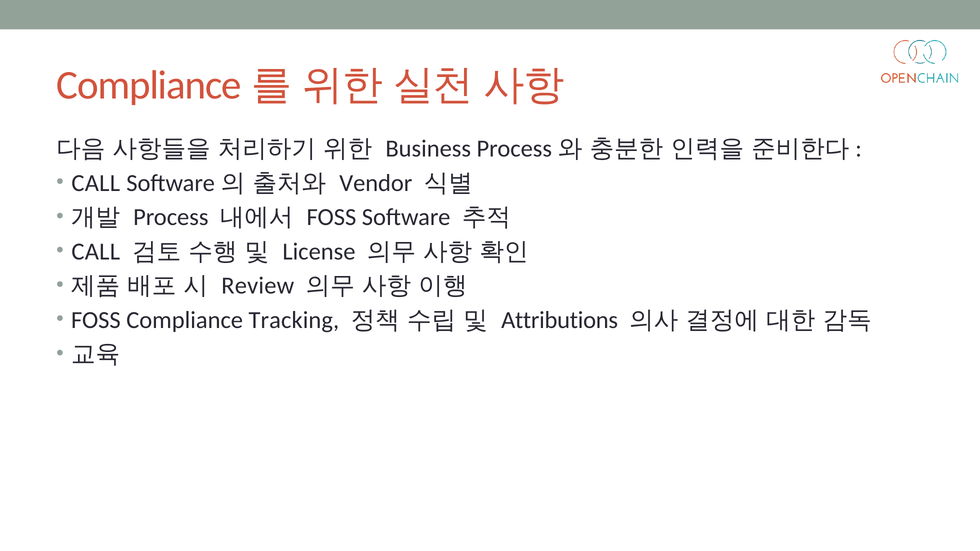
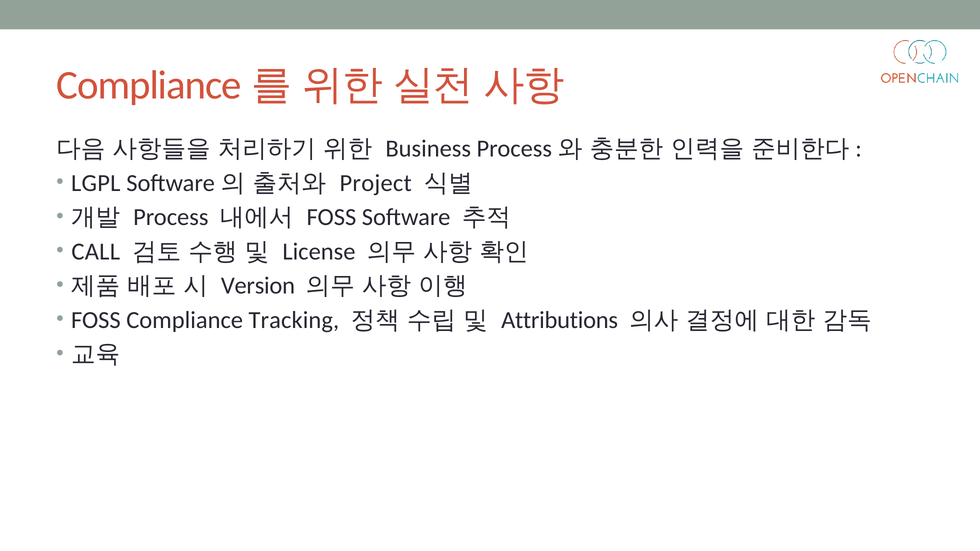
CALL at (96, 183): CALL -> LGPL
Vendor: Vendor -> Project
Review: Review -> Version
